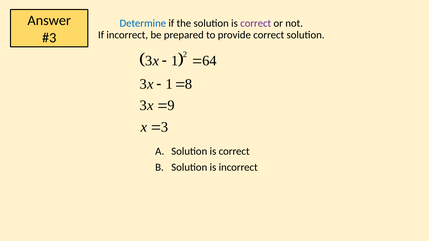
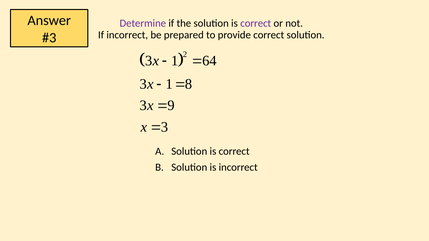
Determine colour: blue -> purple
